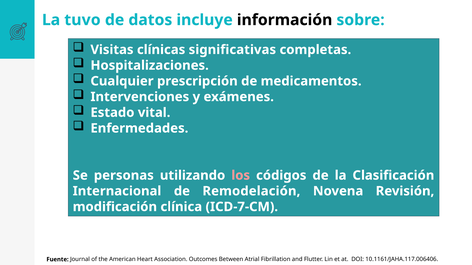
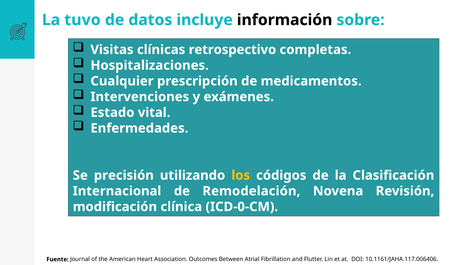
significativas: significativas -> retrospectivo
personas: personas -> precisión
los colour: pink -> yellow
ICD-7-CM: ICD-7-CM -> ICD-0-CM
